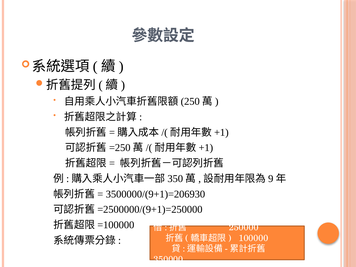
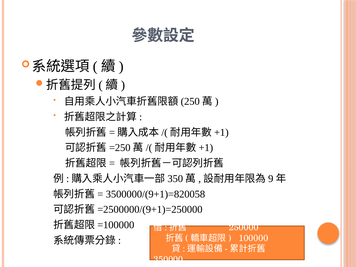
3500000/(9+1)=206930: 3500000/(9+1)=206930 -> 3500000/(9+1)=820058
